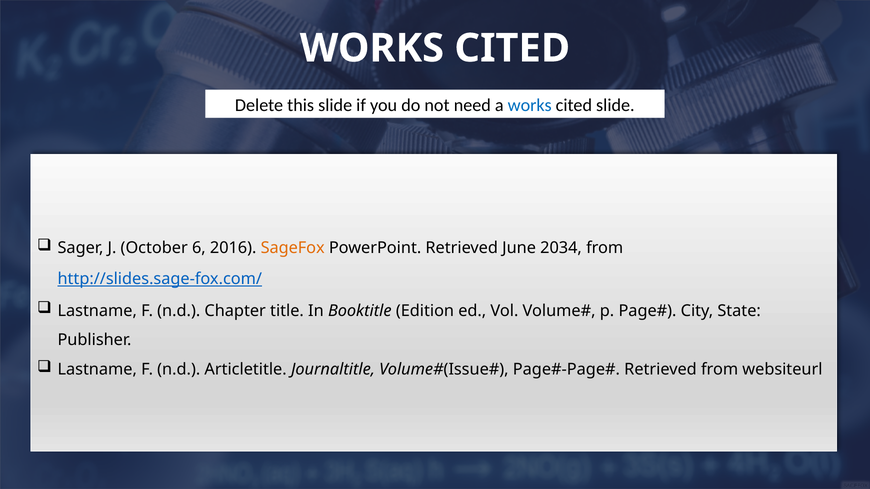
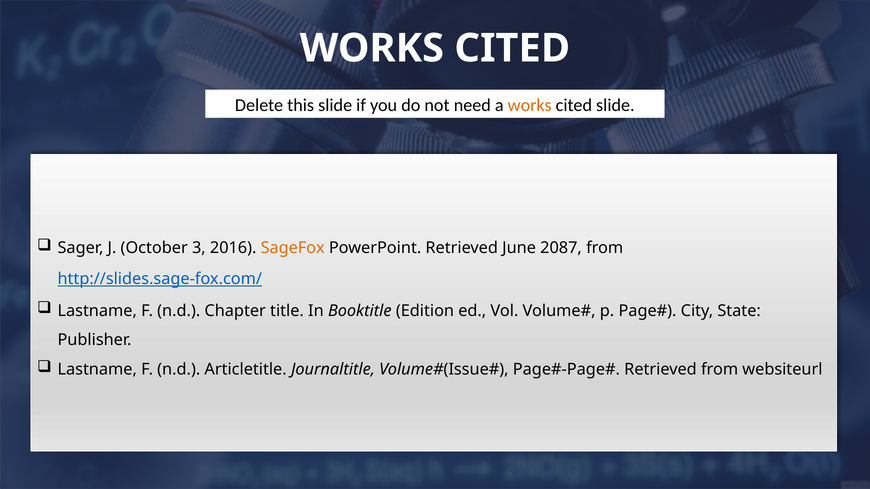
works at (530, 105) colour: blue -> orange
6: 6 -> 3
2034: 2034 -> 2087
